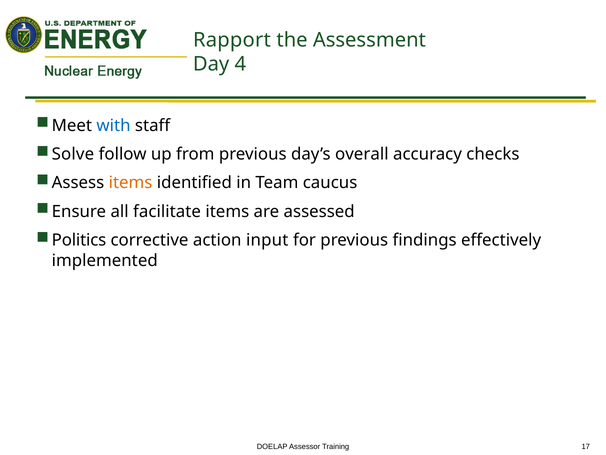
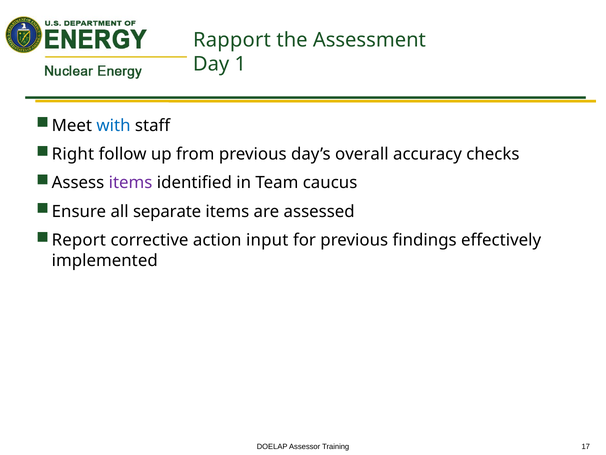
4: 4 -> 1
Solve: Solve -> Right
items at (131, 183) colour: orange -> purple
facilitate: facilitate -> separate
Politics: Politics -> Report
